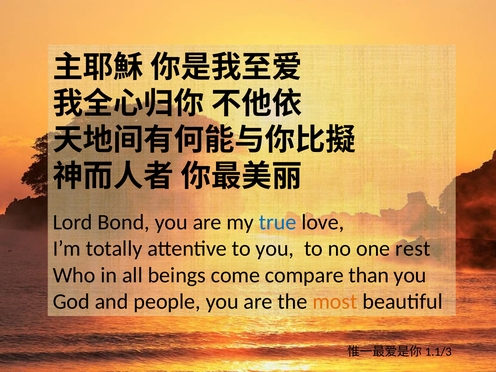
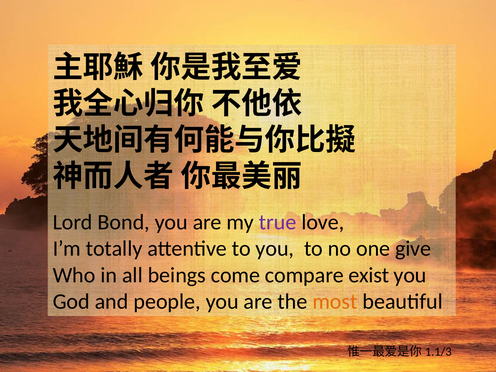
true colour: blue -> purple
rest: rest -> give
than: than -> exist
